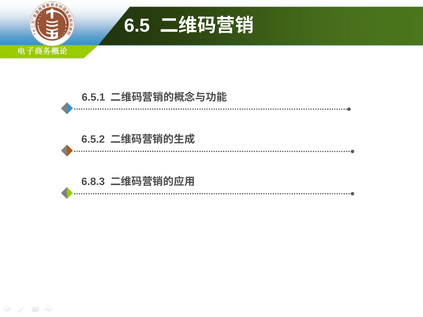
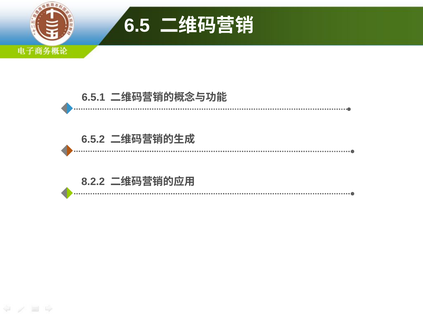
6.8.3: 6.8.3 -> 8.2.2
